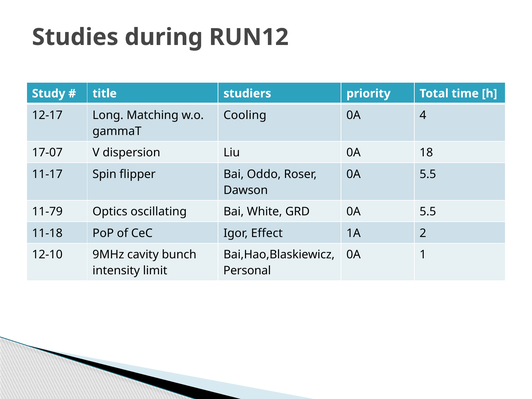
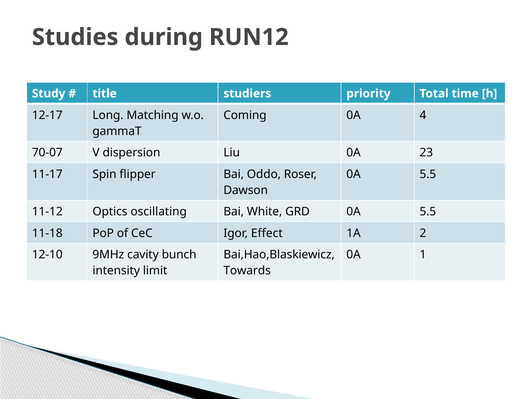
Cooling: Cooling -> Coming
17-07: 17-07 -> 70-07
18: 18 -> 23
11-79: 11-79 -> 11-12
Personal: Personal -> Towards
